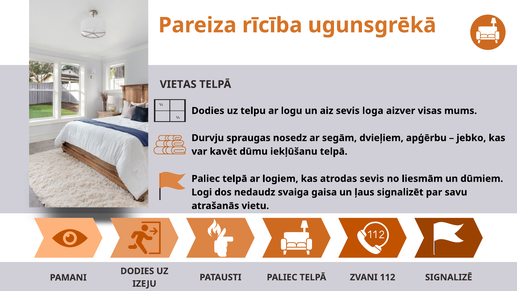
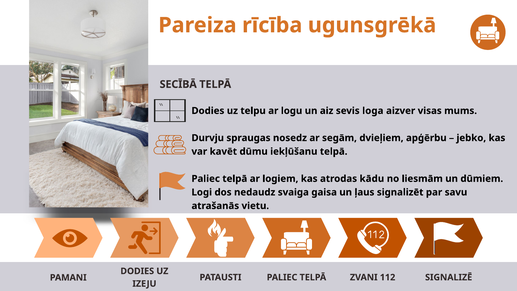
VIETAS: VIETAS -> SECĪBĀ
atrodas sevis: sevis -> kādu
